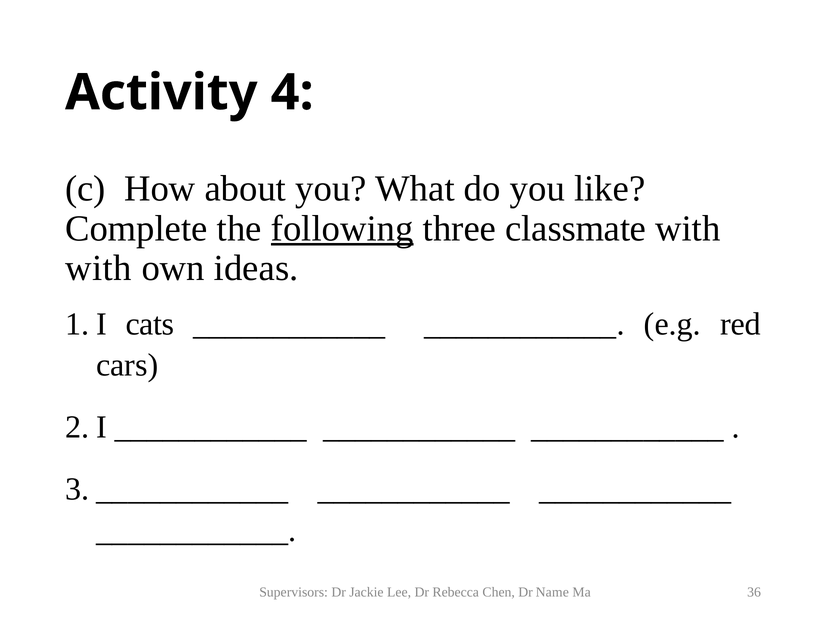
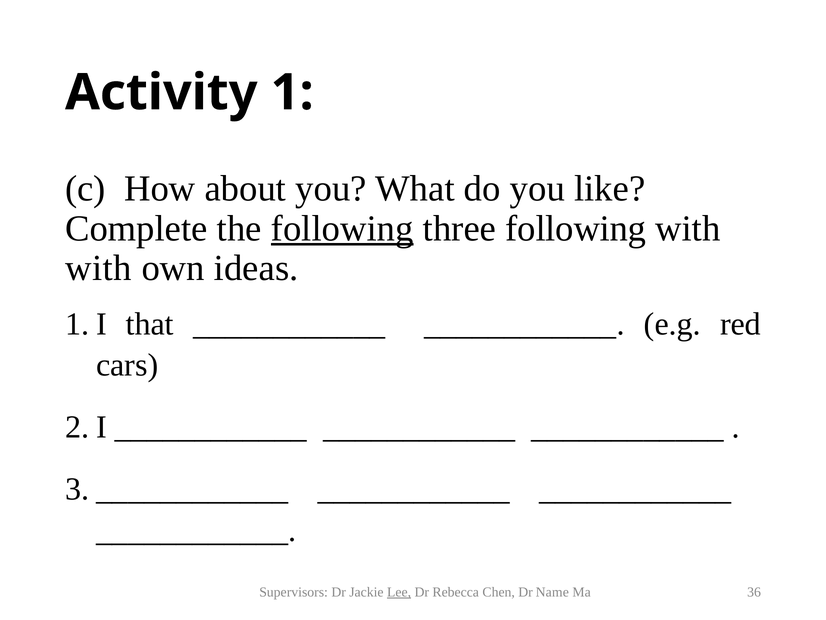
4: 4 -> 1
three classmate: classmate -> following
cats: cats -> that
Lee underline: none -> present
